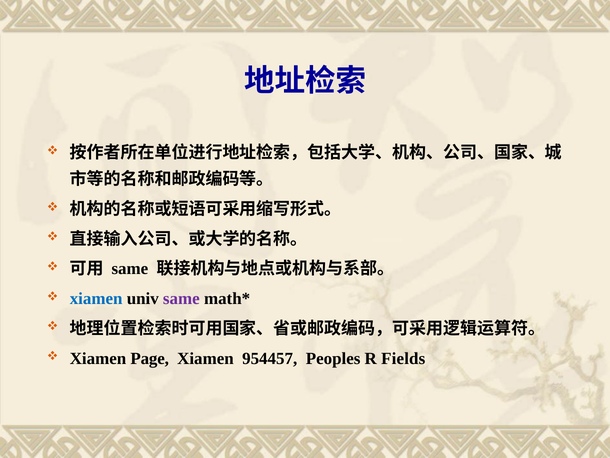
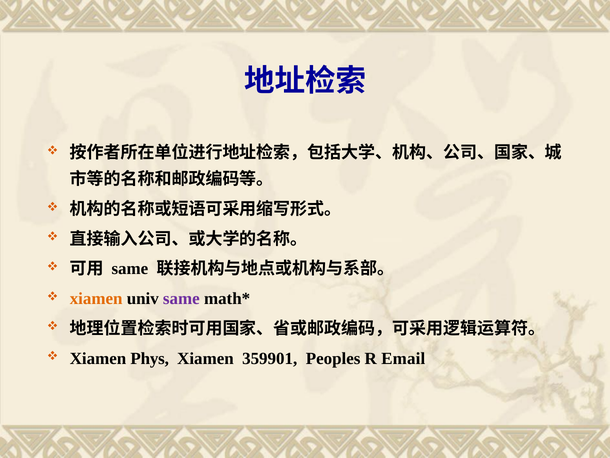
xiamen at (96, 298) colour: blue -> orange
Page: Page -> Phys
954457: 954457 -> 359901
Fields: Fields -> Email
